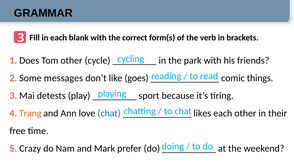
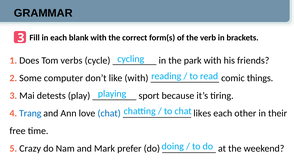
Tom other: other -> verbs
messages: messages -> computer
like goes: goes -> with
Trang colour: orange -> blue
